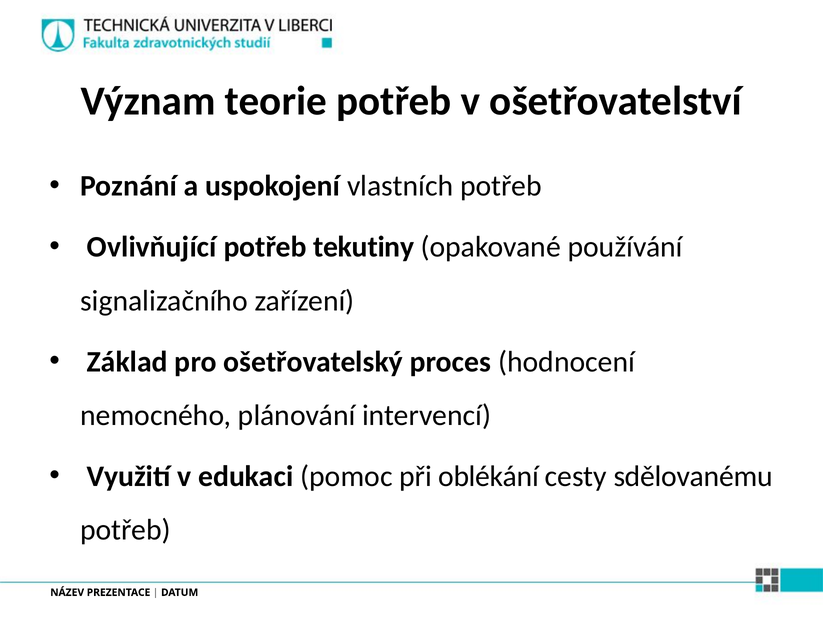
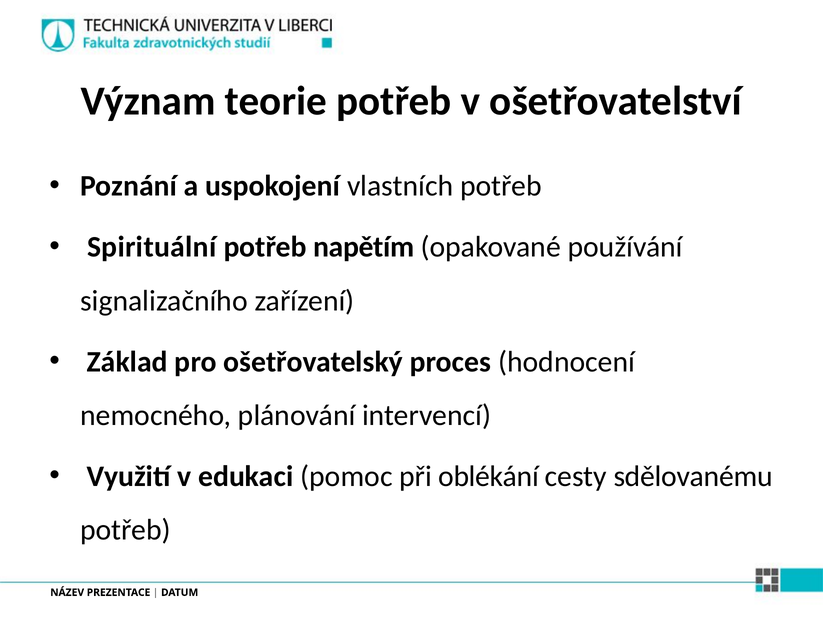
Ovlivňující: Ovlivňující -> Spirituální
tekutiny: tekutiny -> napětím
